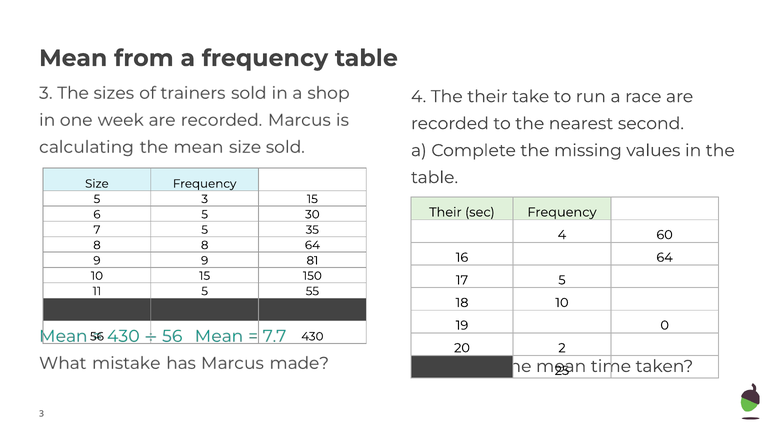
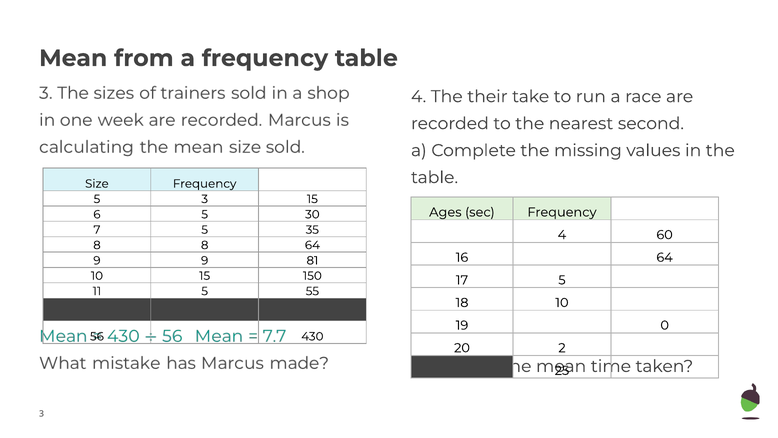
Their at (445, 212): Their -> Ages
